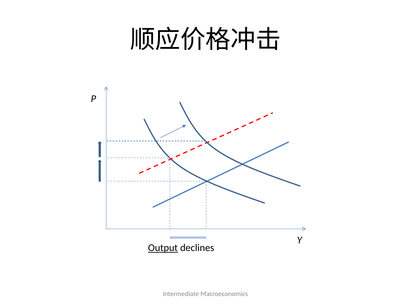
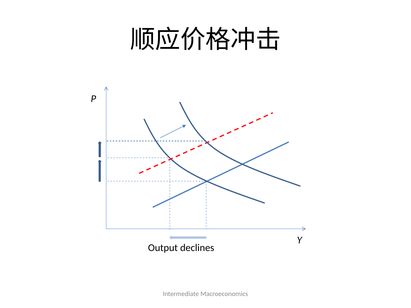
Output underline: present -> none
